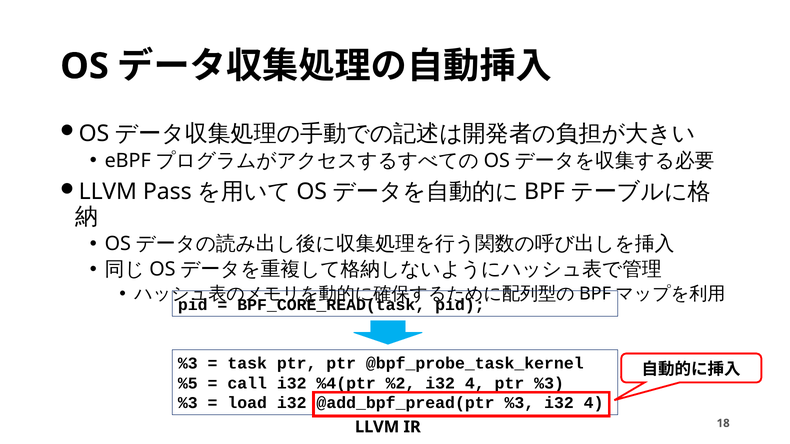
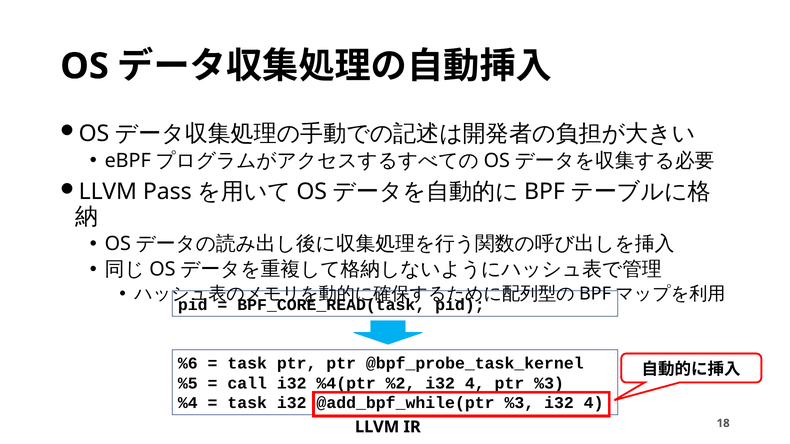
%3 at (188, 364): %3 -> %6
%3 at (188, 403): %3 -> %4
load at (247, 403): load -> task
@add_bpf_pread(ptr: @add_bpf_pread(ptr -> @add_bpf_while(ptr
